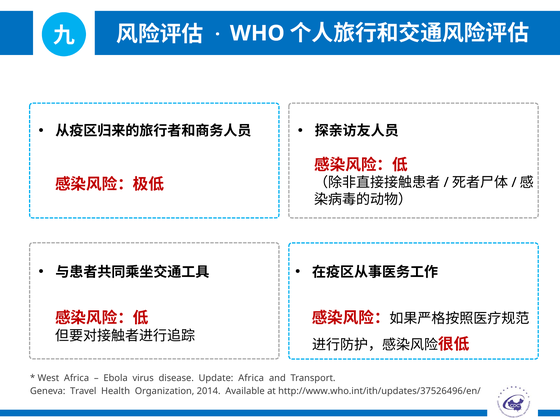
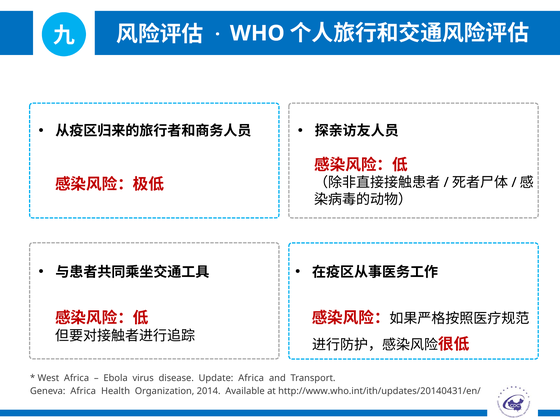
Geneva Travel: Travel -> Africa
http://www.who.int/ith/updates/37526496/en/: http://www.who.int/ith/updates/37526496/en/ -> http://www.who.int/ith/updates/20140431/en/
